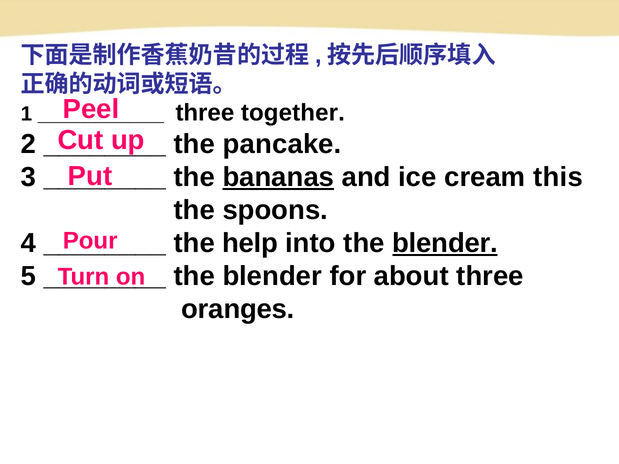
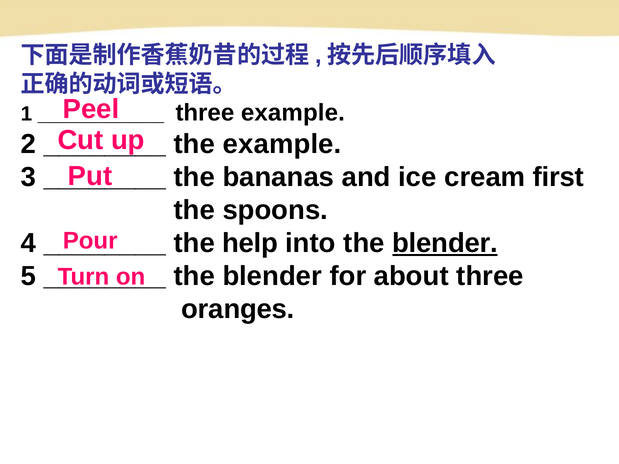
three together: together -> example
the pancake: pancake -> example
bananas underline: present -> none
this: this -> first
